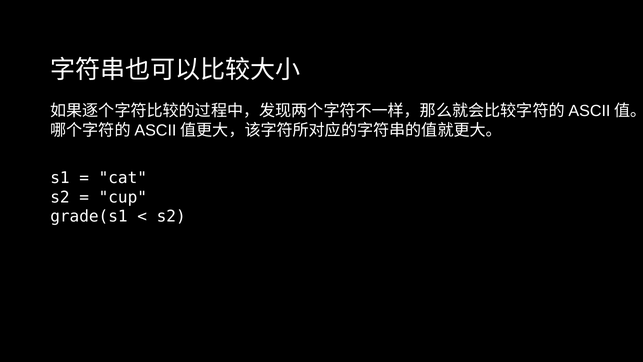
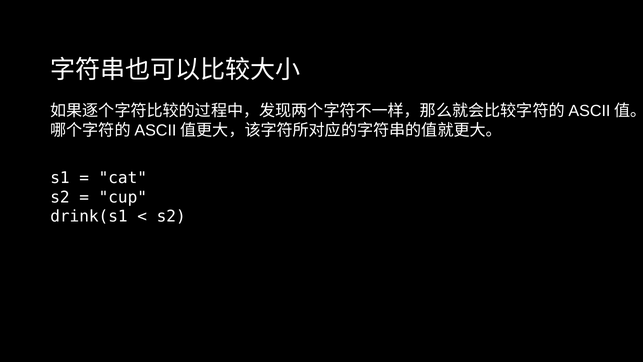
grade(s1: grade(s1 -> drink(s1
